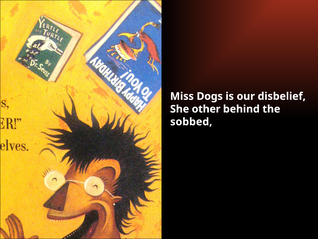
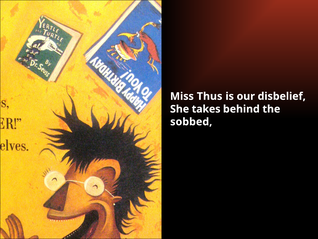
Dogs: Dogs -> Thus
other: other -> takes
